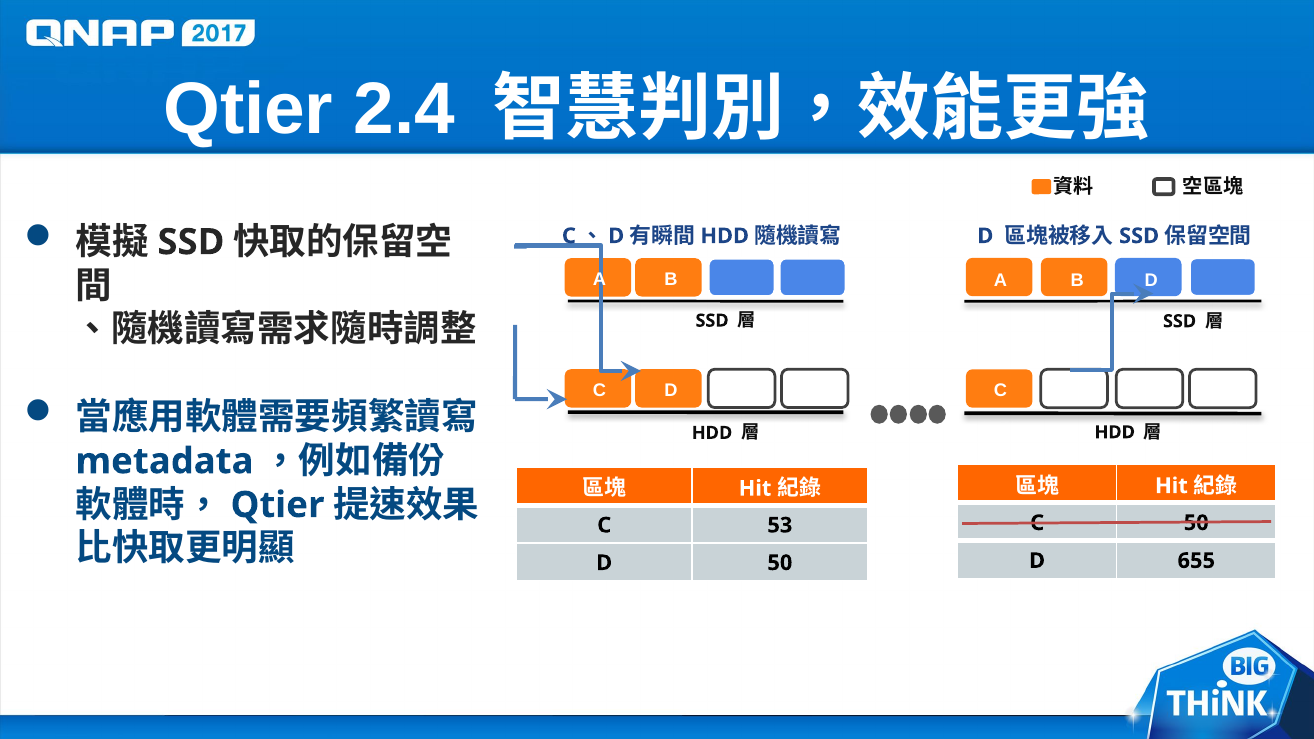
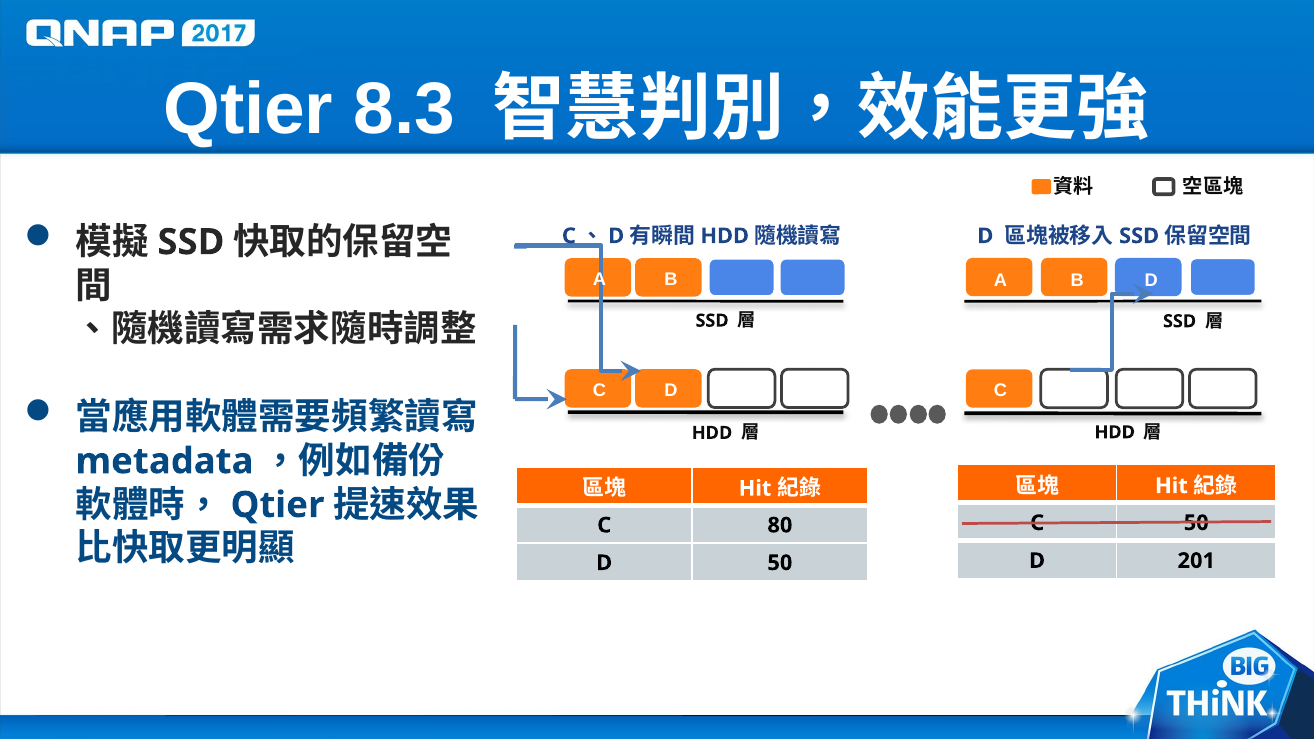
2.4: 2.4 -> 8.3
53: 53 -> 80
655: 655 -> 201
